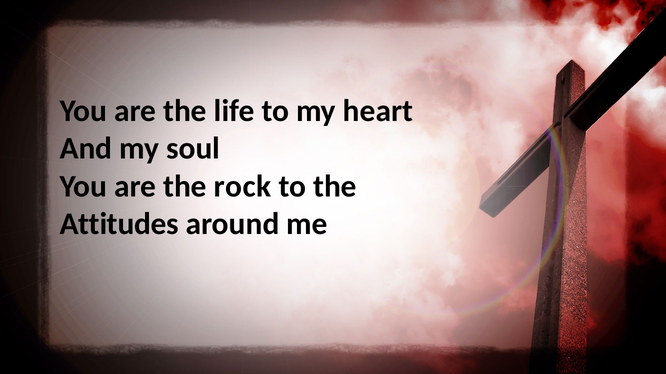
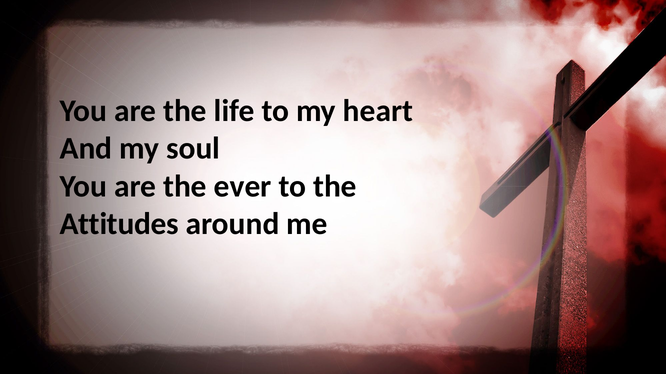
rock: rock -> ever
